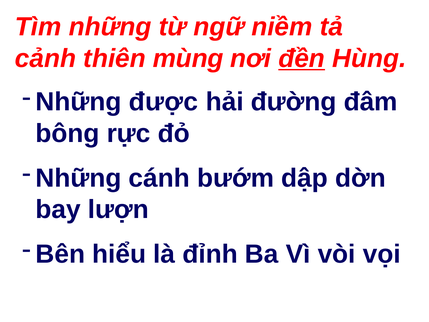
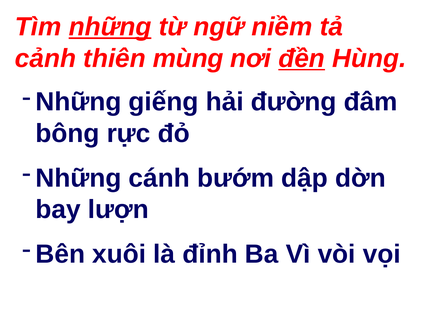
những at (110, 27) underline: none -> present
được: được -> giếng
hiểu: hiểu -> xuôi
